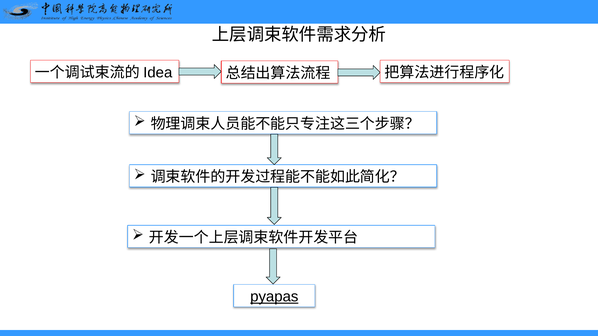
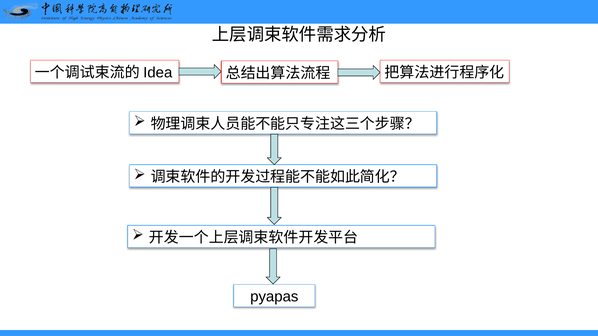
pyapas underline: present -> none
